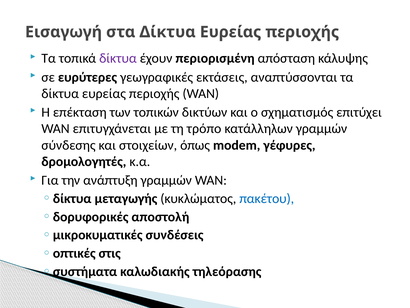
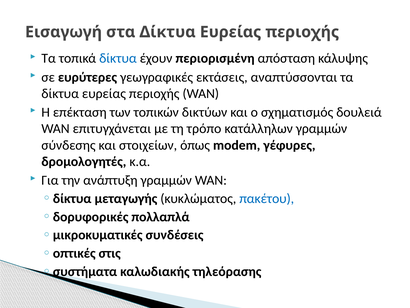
δίκτυα at (118, 58) colour: purple -> blue
επιτύχει: επιτύχει -> δουλειά
αποστολή: αποστολή -> πολλαπλά
